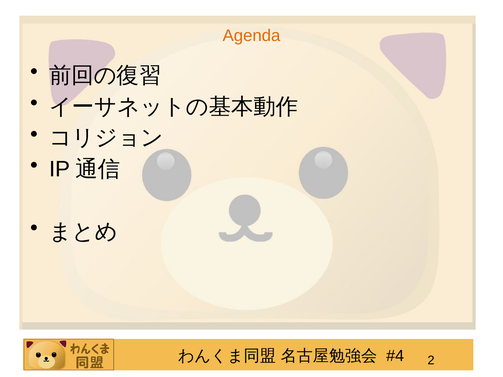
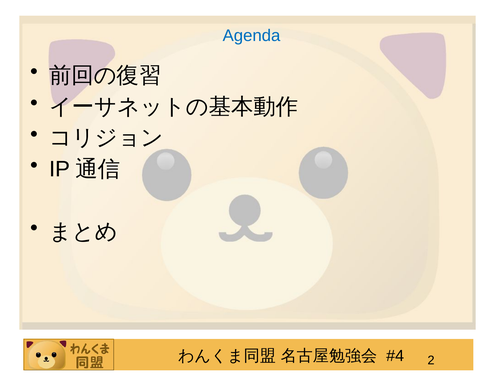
Agenda colour: orange -> blue
